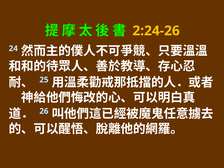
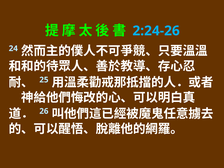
2:24-26 colour: yellow -> light blue
